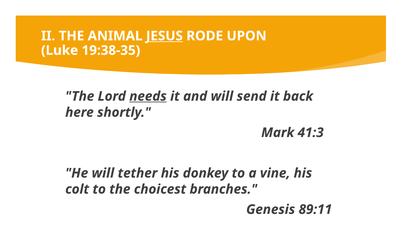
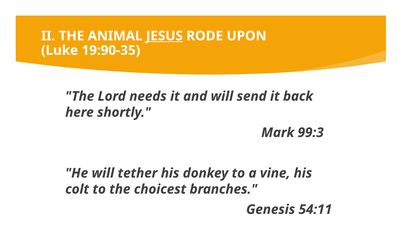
19:38-35: 19:38-35 -> 19:90-35
needs underline: present -> none
41:3: 41:3 -> 99:3
89:11: 89:11 -> 54:11
